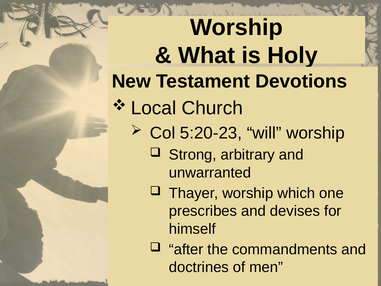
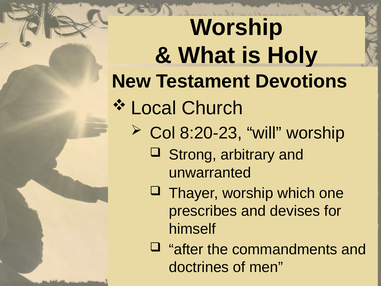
5:20-23: 5:20-23 -> 8:20-23
